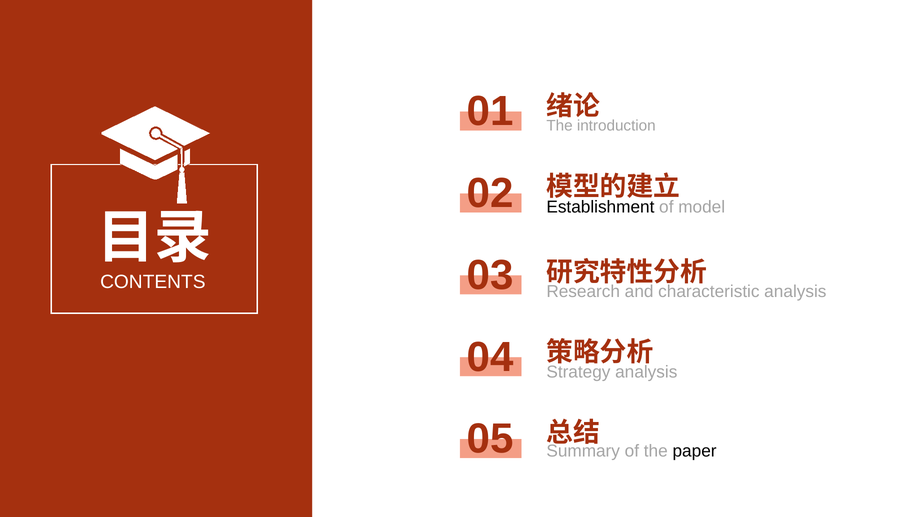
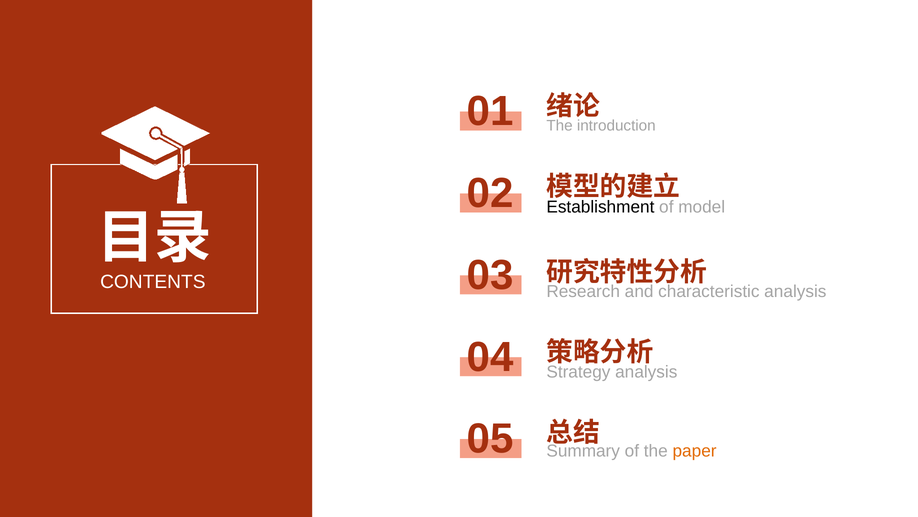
paper colour: black -> orange
